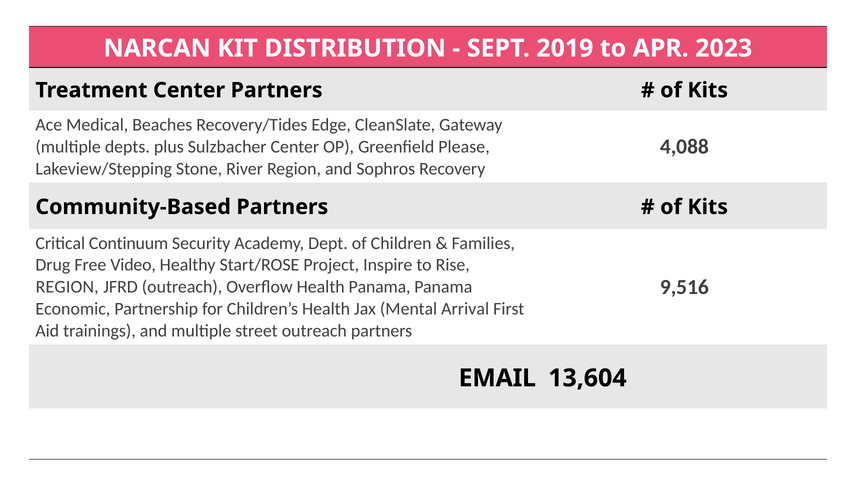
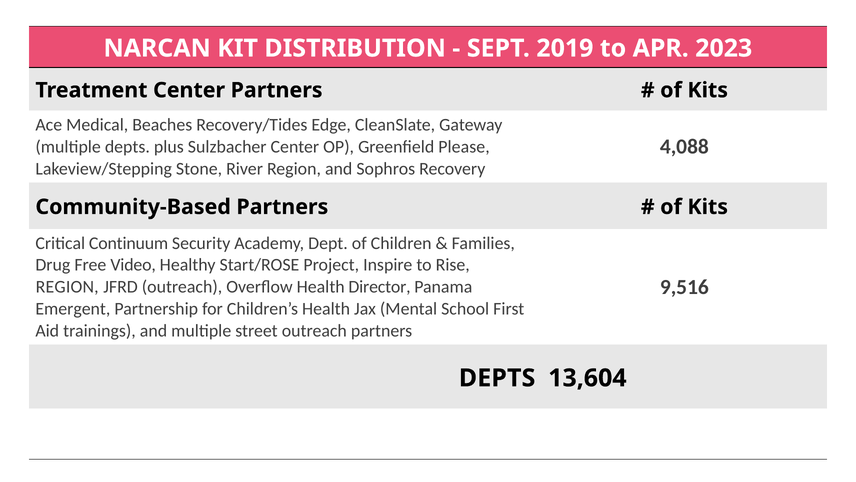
Health Panama: Panama -> Director
Economic: Economic -> Emergent
Arrival: Arrival -> School
EMAIL at (497, 378): EMAIL -> DEPTS
